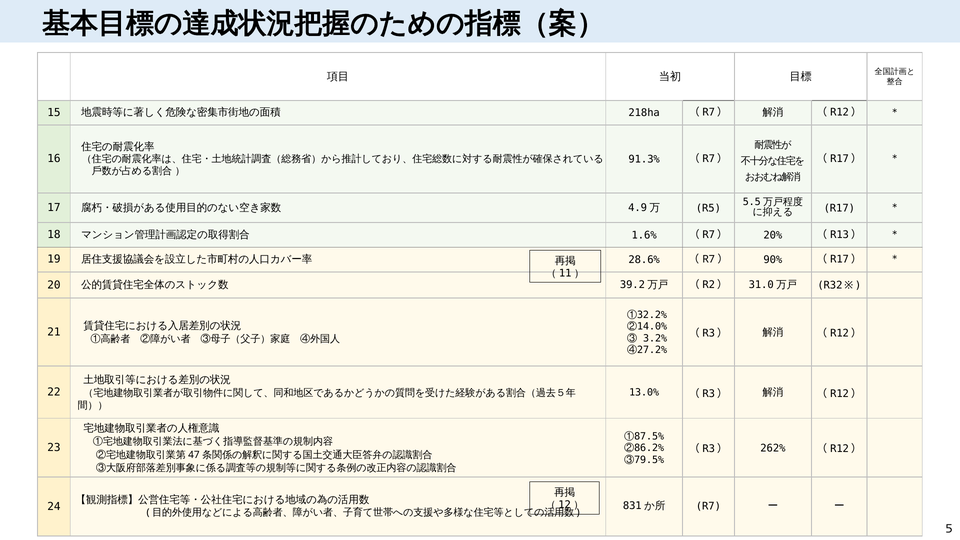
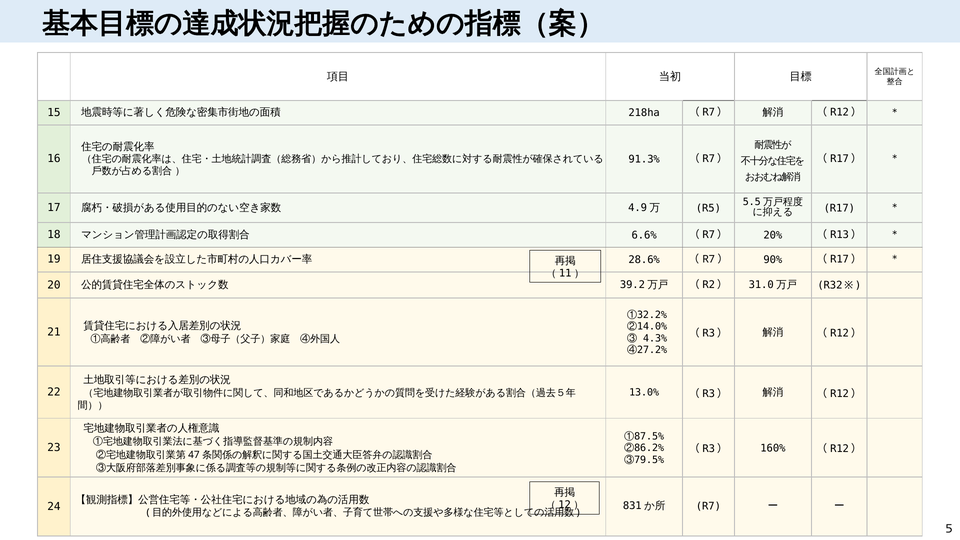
1.6%: 1.6% -> 6.6%
3.2%: 3.2% -> 4.3%
262%: 262% -> 160%
